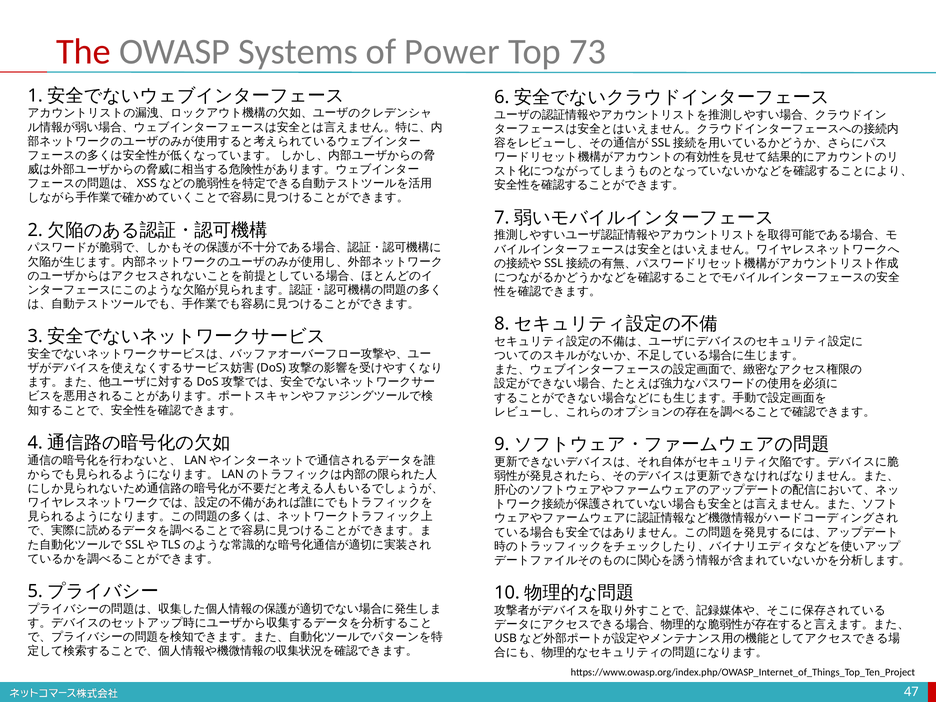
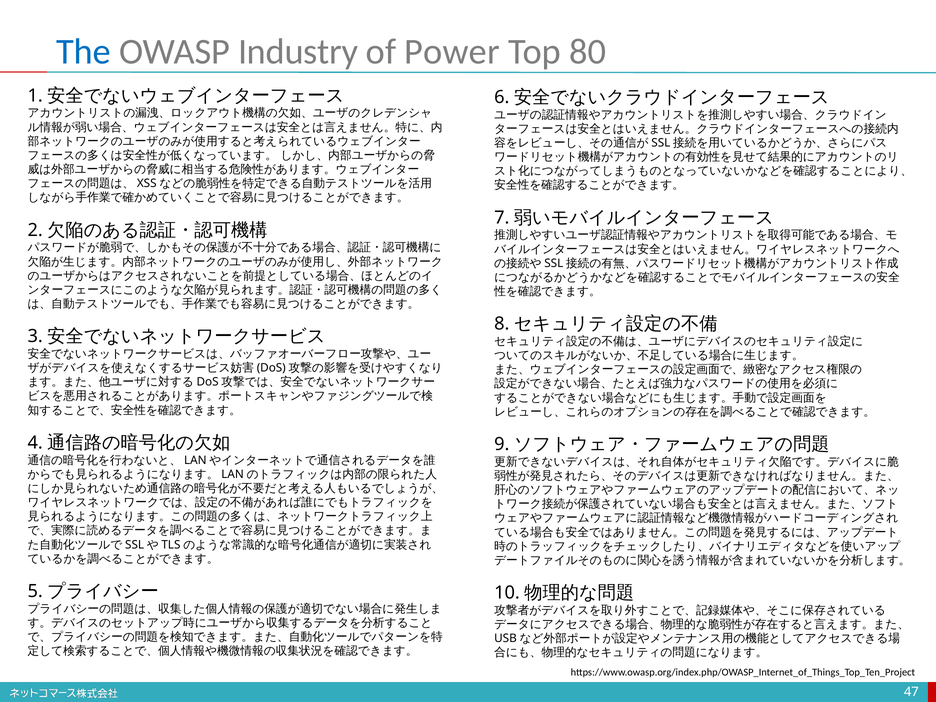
The colour: red -> blue
Systems: Systems -> Industry
73: 73 -> 80
